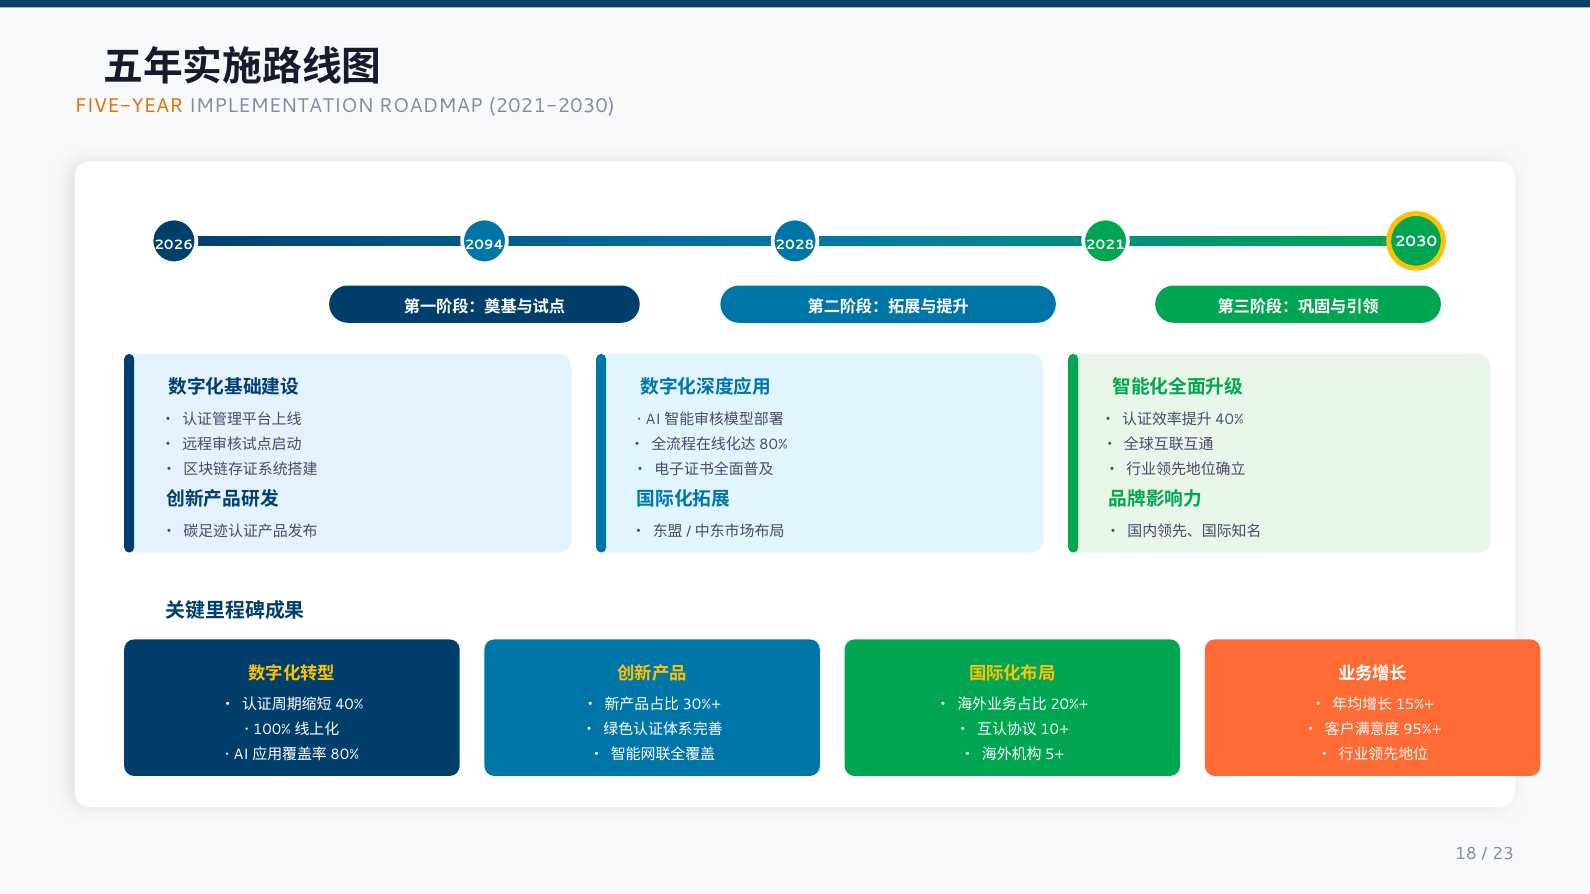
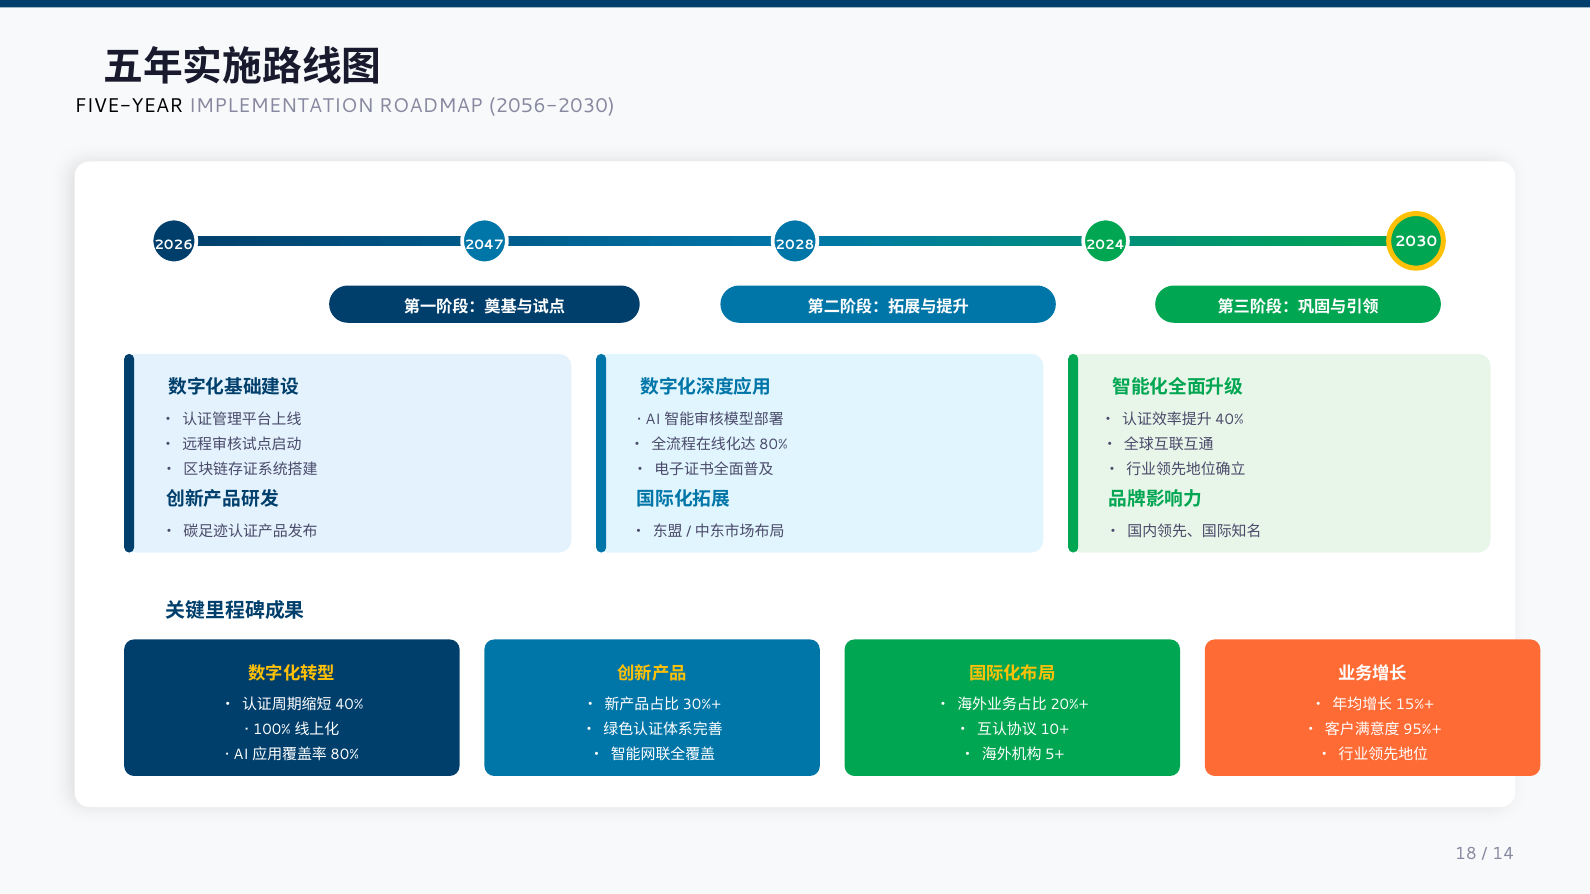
FIVE-YEAR colour: orange -> black
2021-2030: 2021-2030 -> 2056-2030
2094: 2094 -> 2047
2021: 2021 -> 2024
23: 23 -> 14
